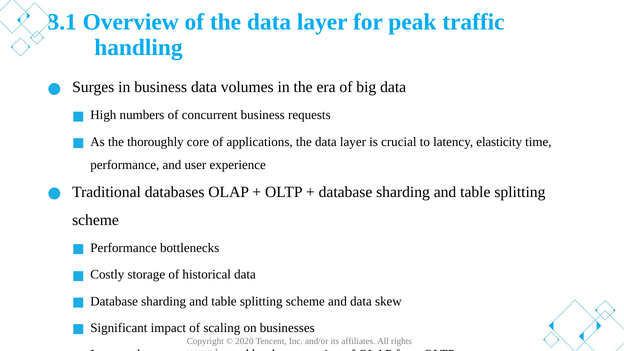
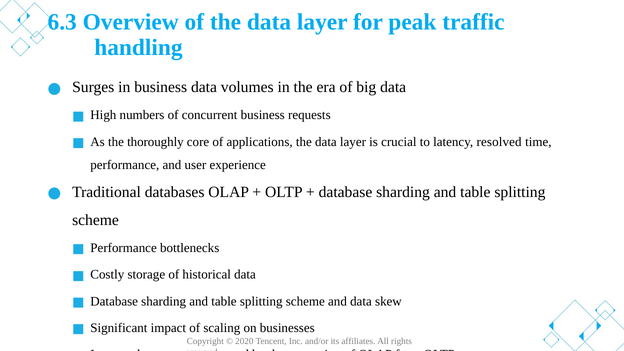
3.1: 3.1 -> 6.3
elasticity: elasticity -> resolved
